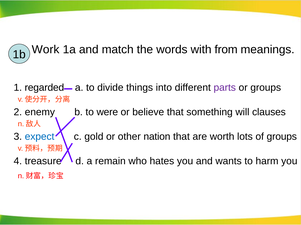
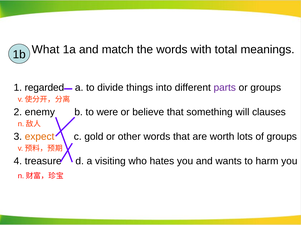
Work: Work -> What
from: from -> total
expect colour: blue -> orange
other nation: nation -> words
remain: remain -> visiting
